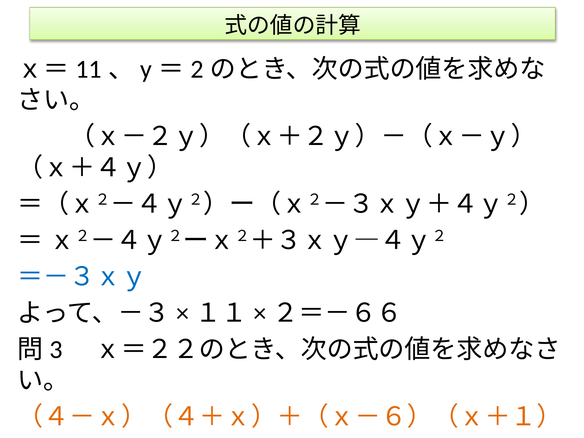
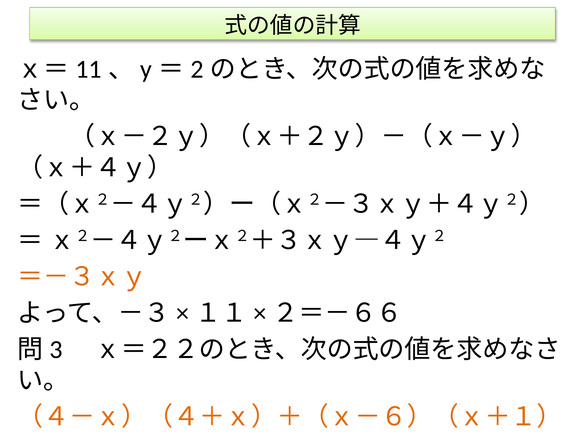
＝－３ｘｙ colour: blue -> orange
